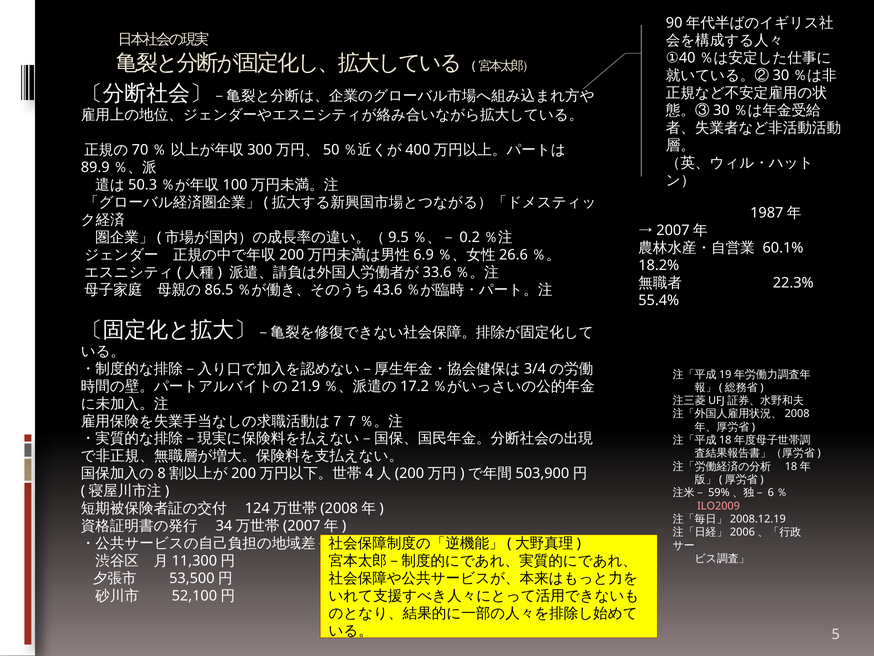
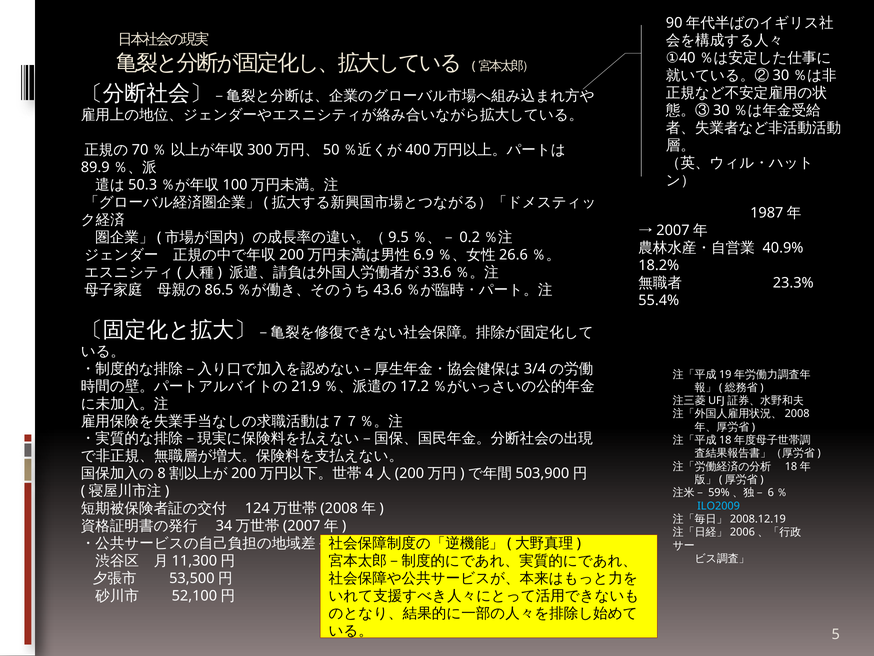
60.1%: 60.1% -> 40.9%
22.3%: 22.3% -> 23.3%
ILO2009 colour: pink -> light blue
